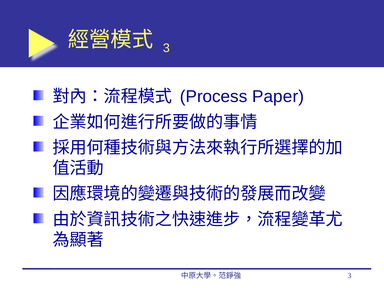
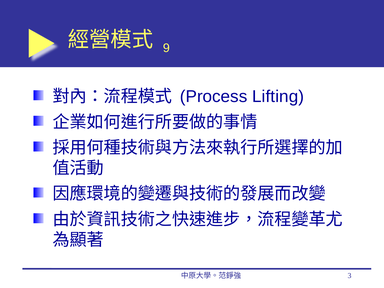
3 at (166, 48): 3 -> 9
Paper: Paper -> Lifting
